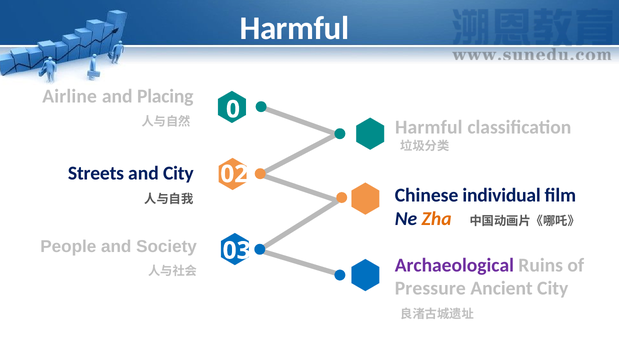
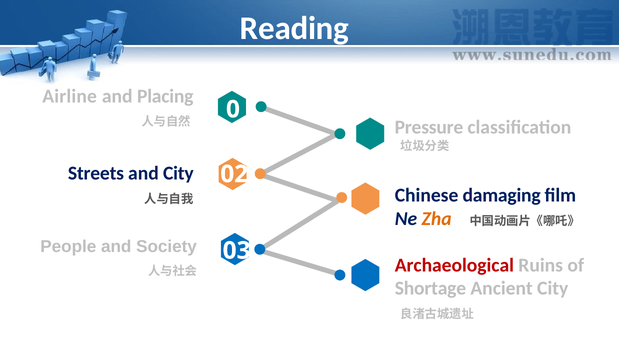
Harmful at (295, 28): Harmful -> Reading
Harmful at (429, 127): Harmful -> Pressure
individual: individual -> damaging
Archaeological colour: purple -> red
Pressure: Pressure -> Shortage
